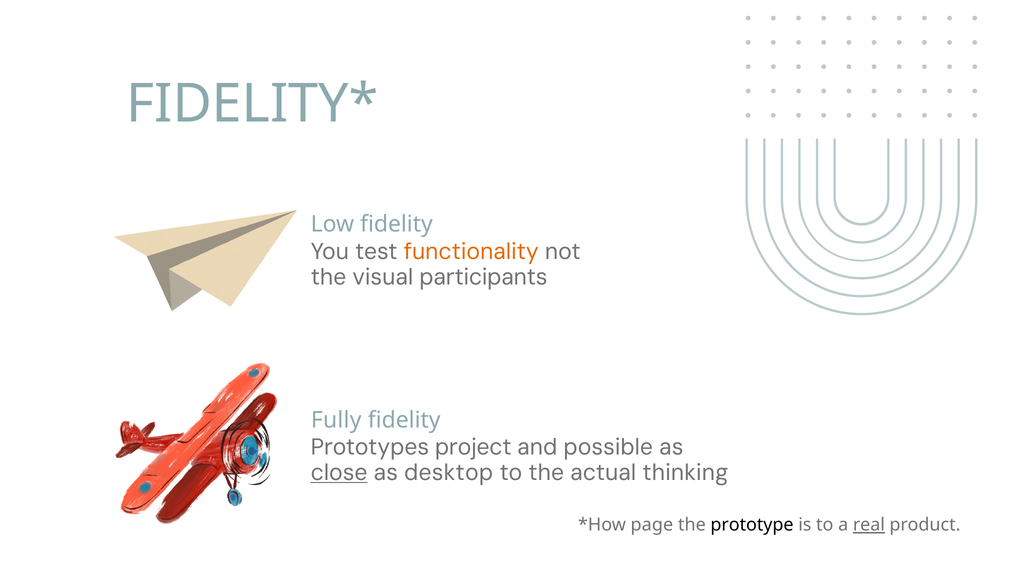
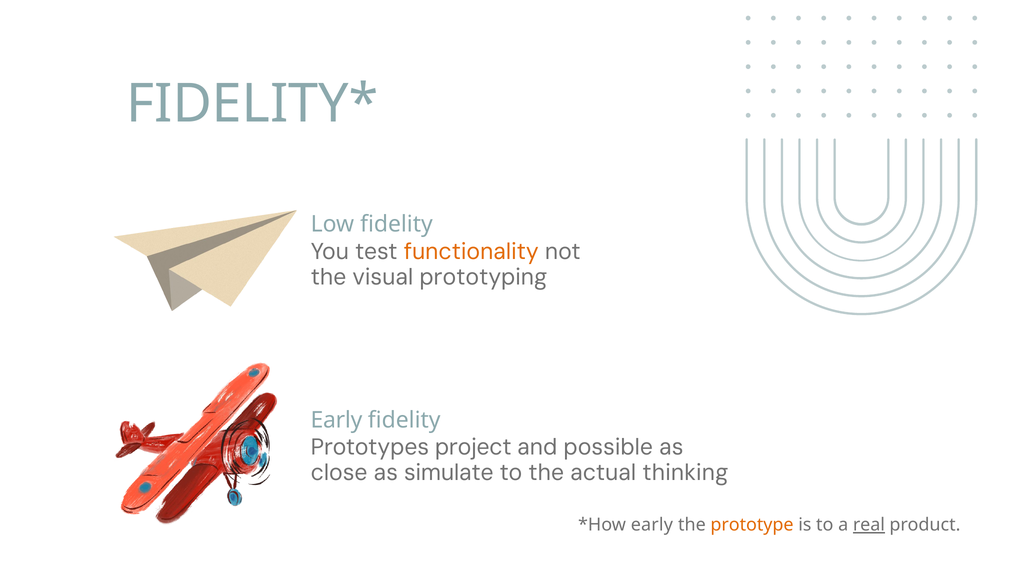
participants: participants -> prototyping
Fully at (336, 420): Fully -> Early
close underline: present -> none
desktop: desktop -> simulate
page at (652, 525): page -> early
prototype colour: black -> orange
